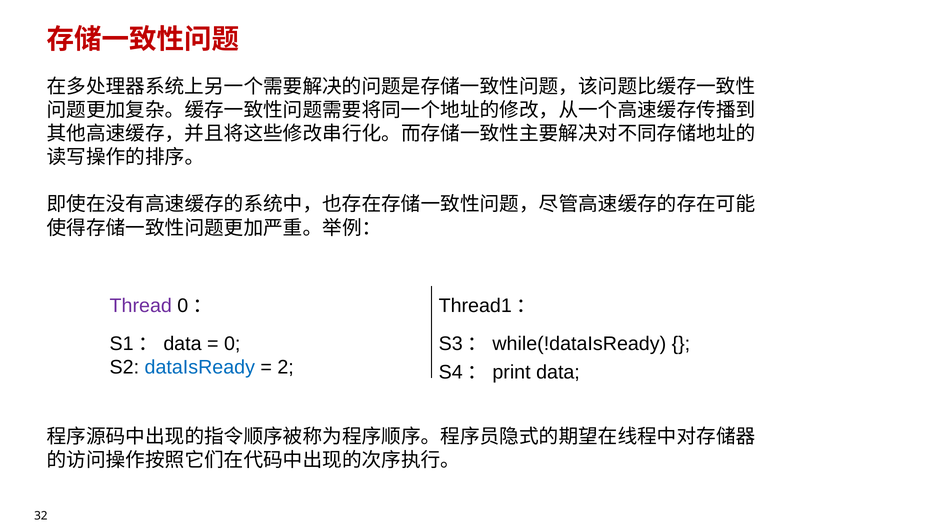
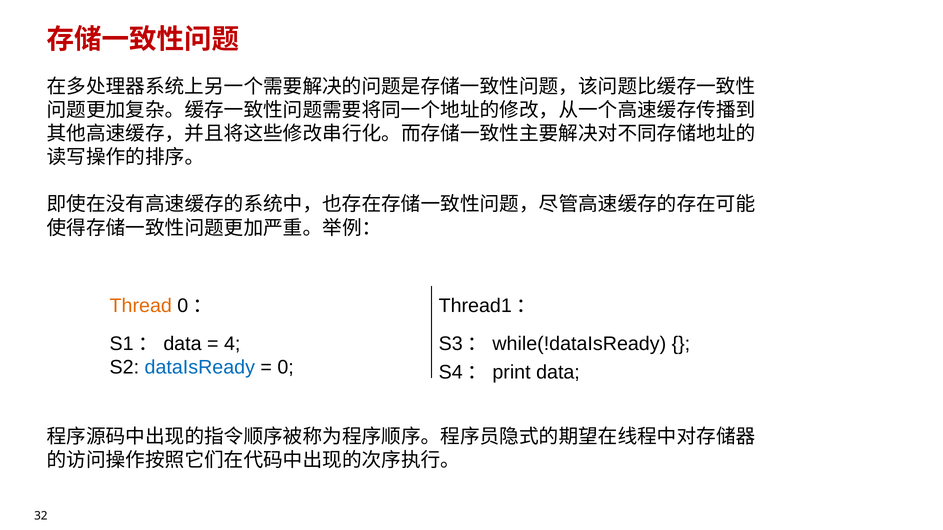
Thread colour: purple -> orange
0: 0 -> 4
2: 2 -> 0
